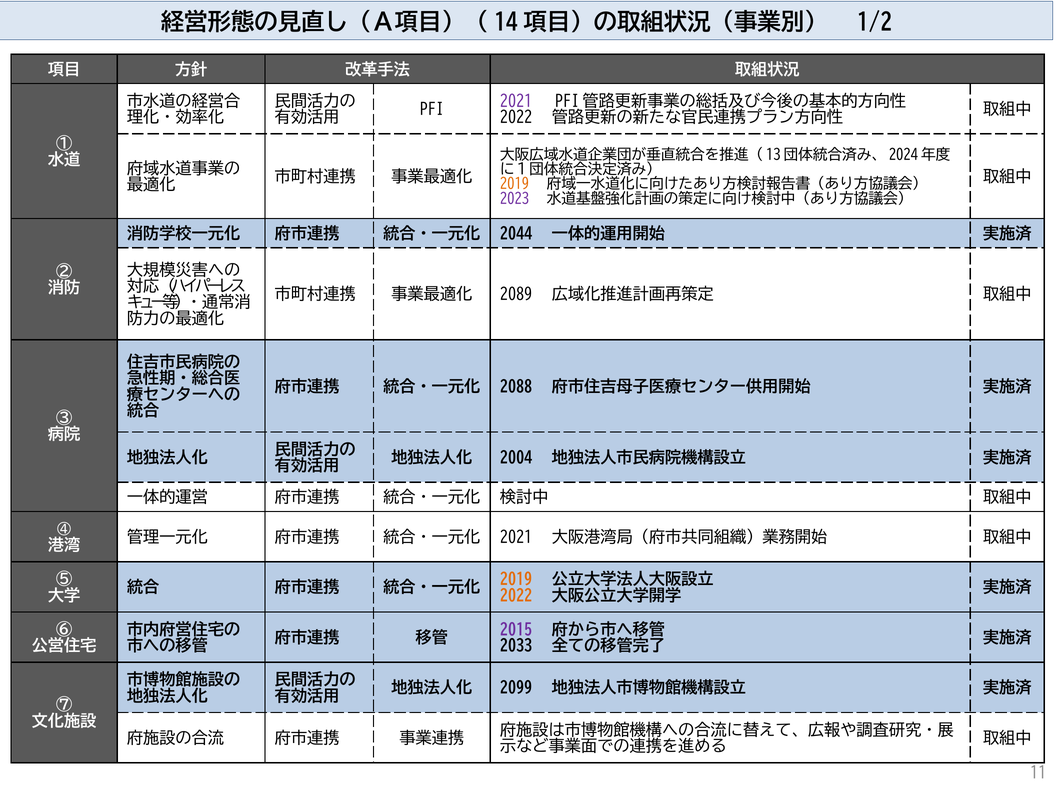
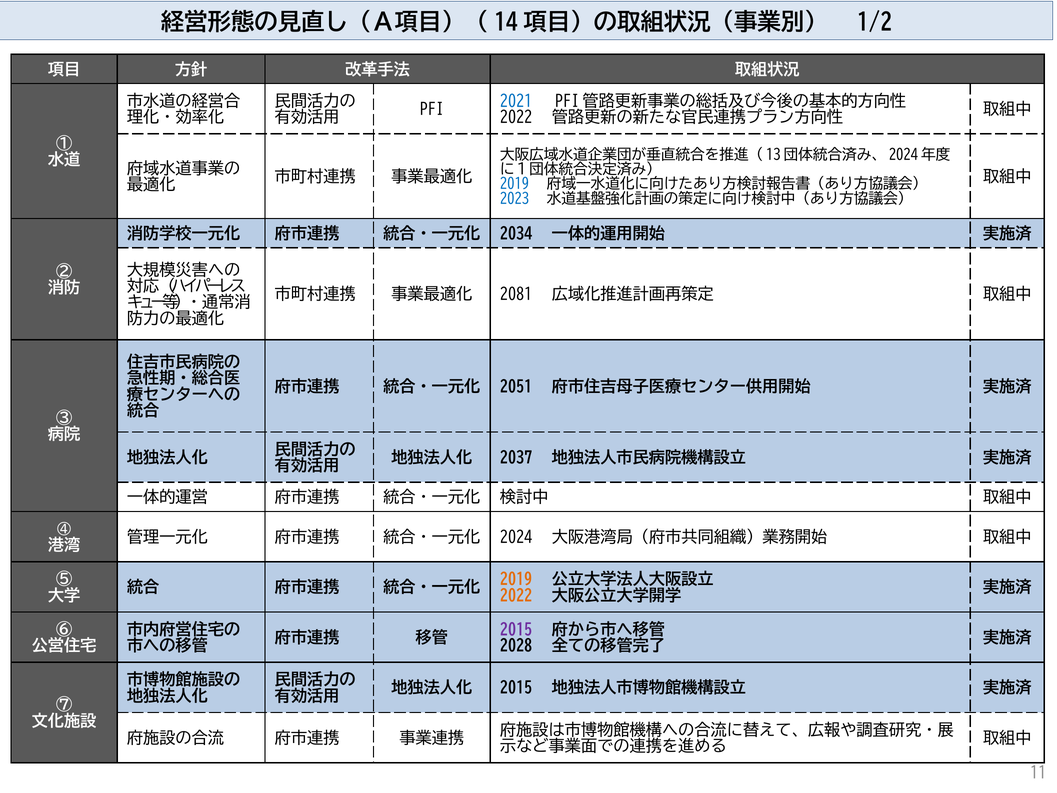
2021 at (516, 101) colour: purple -> blue
2019 at (515, 184) colour: orange -> blue
2023 colour: purple -> blue
2044: 2044 -> 2034
2089: 2089 -> 2081
2088: 2088 -> 2051
2004: 2004 -> 2037
2021 at (516, 537): 2021 -> 2024
2033: 2033 -> 2028
2099 at (516, 688): 2099 -> 2015
